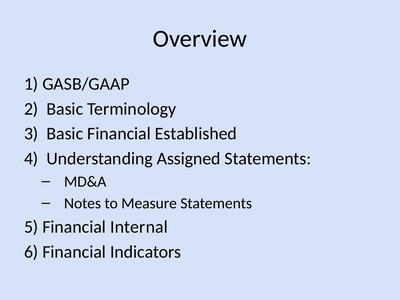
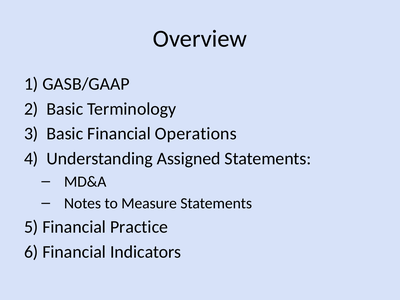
Established: Established -> Operations
Internal: Internal -> Practice
